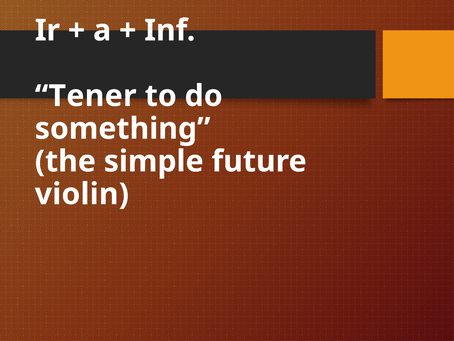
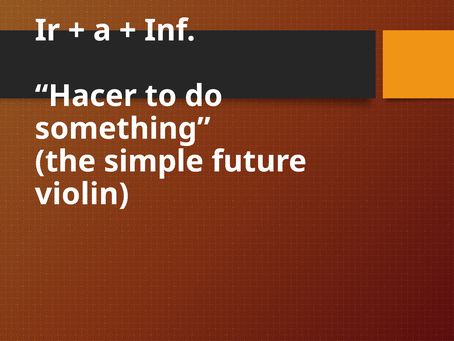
Tener: Tener -> Hacer
